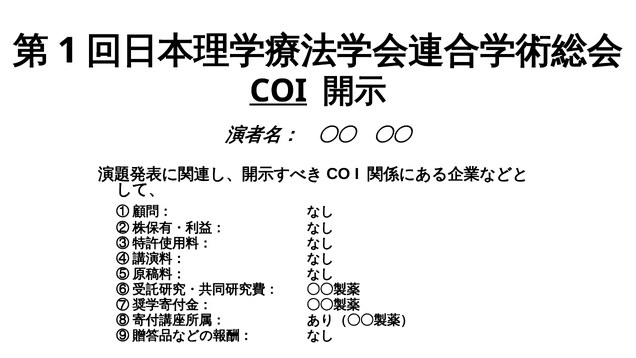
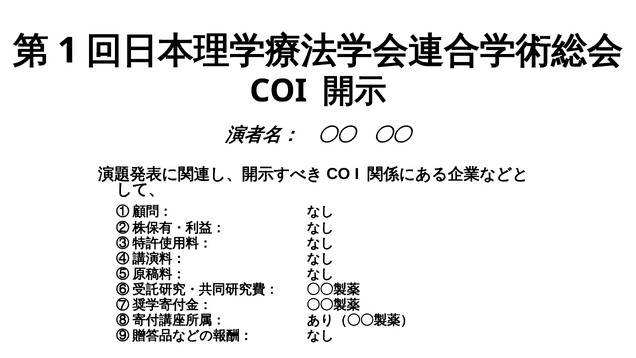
COI underline: present -> none
